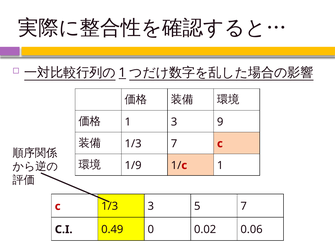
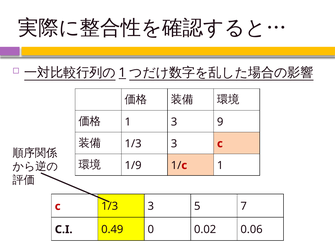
7 at (174, 144): 7 -> 3
